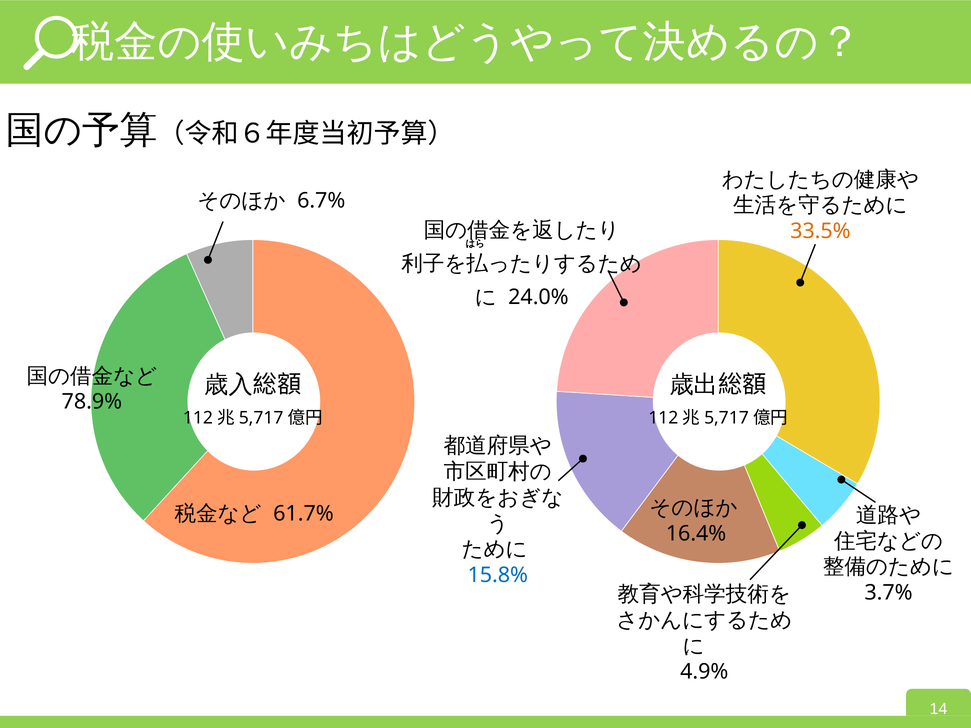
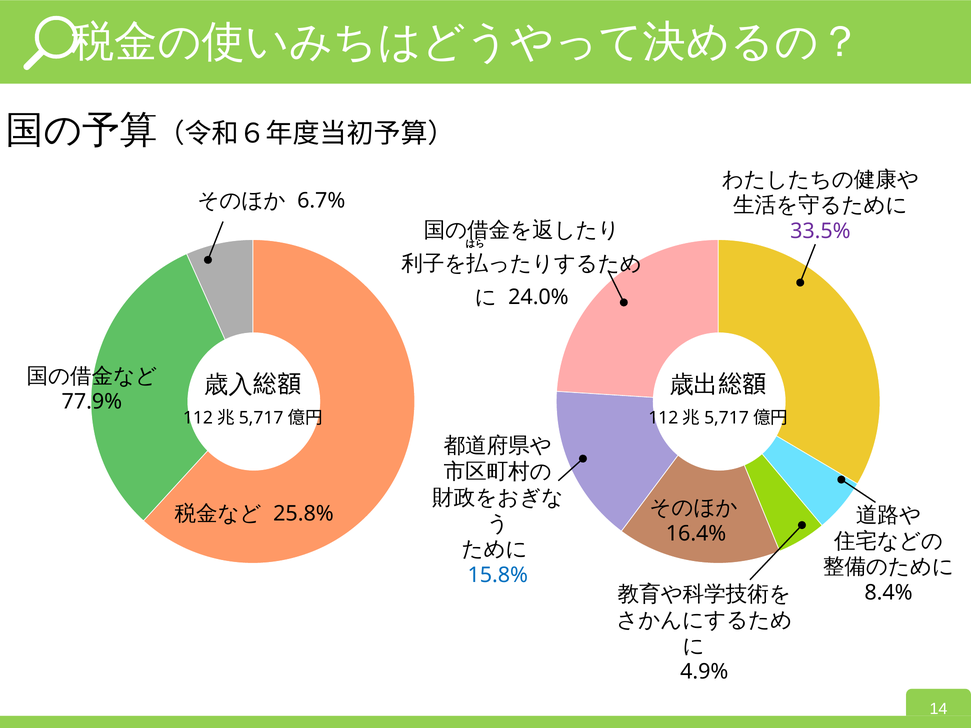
33.5% colour: orange -> purple
78.9%: 78.9% -> 77.9%
61.7%: 61.7% -> 25.8%
3.7%: 3.7% -> 8.4%
